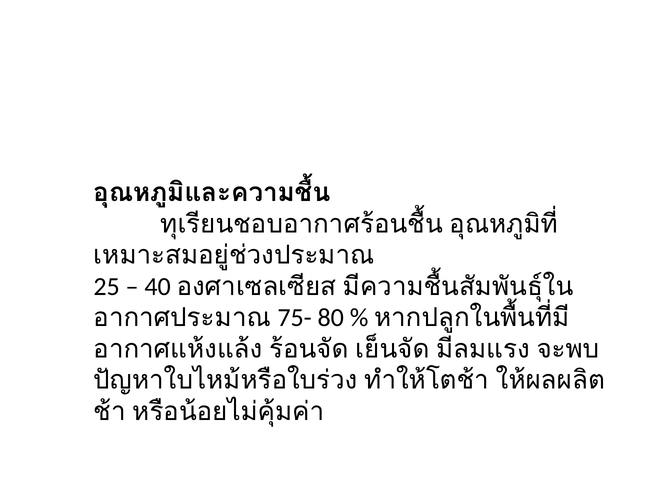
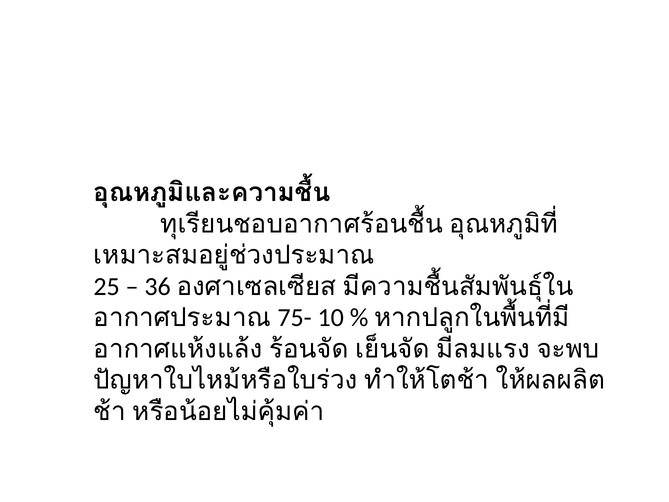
40: 40 -> 36
80: 80 -> 10
